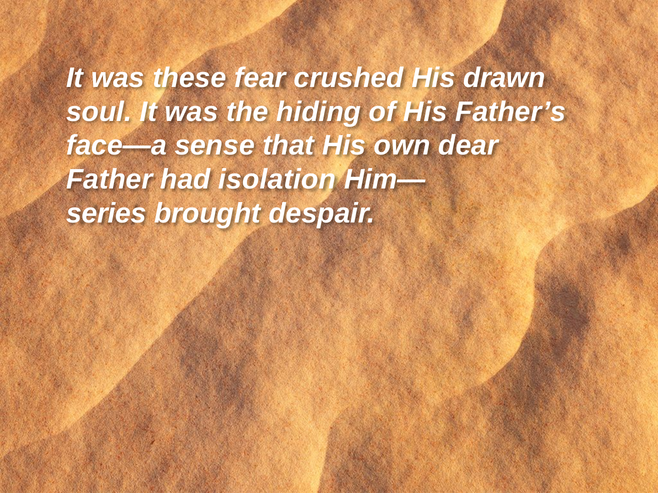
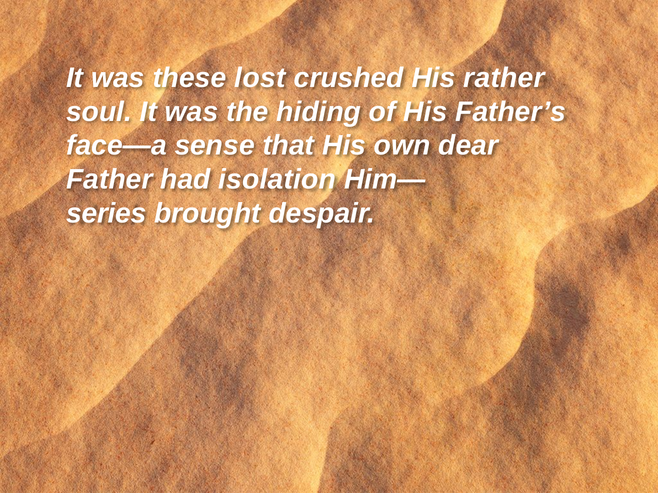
fear: fear -> lost
drawn: drawn -> rather
